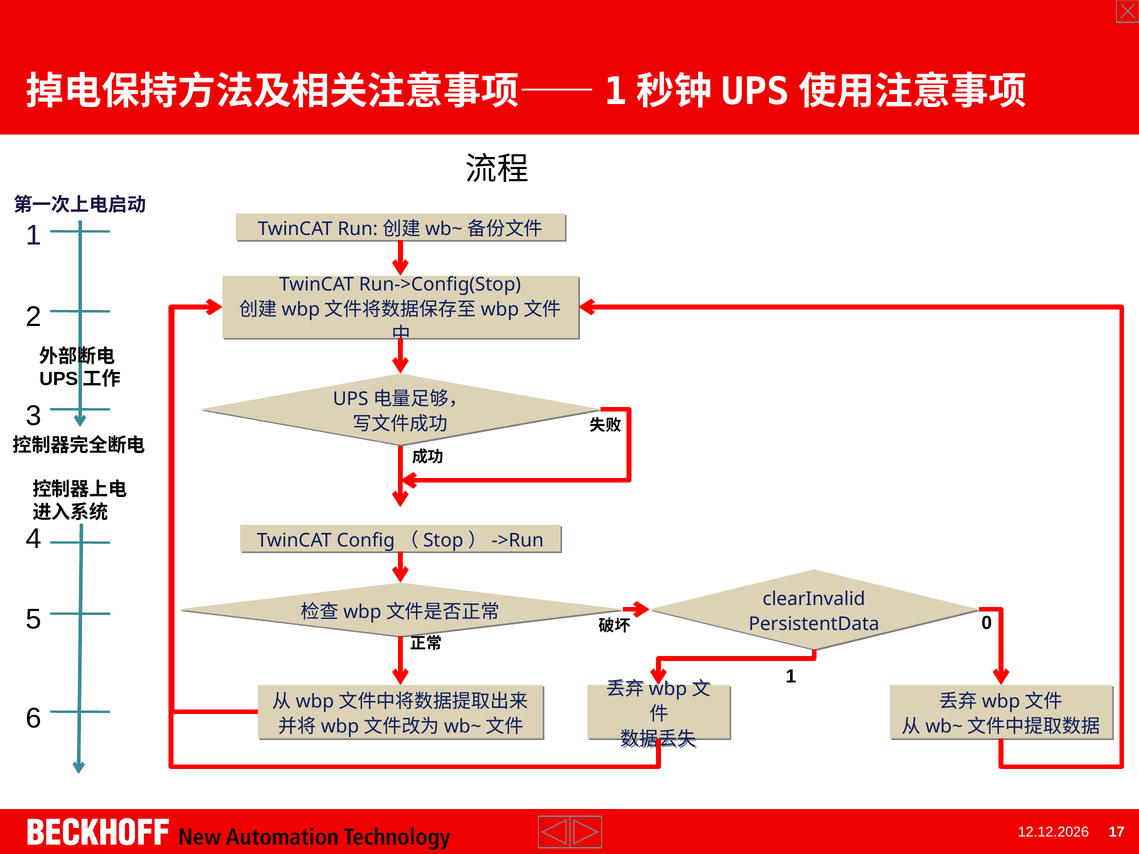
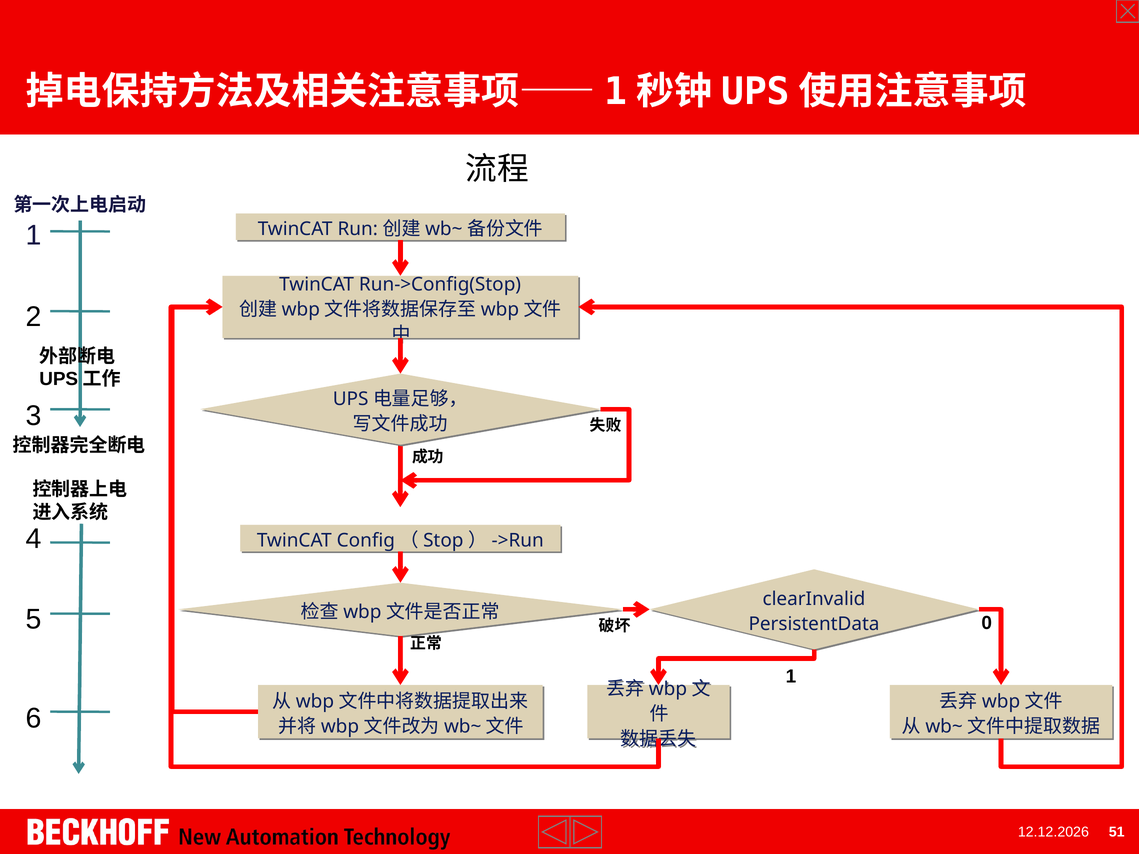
17: 17 -> 51
